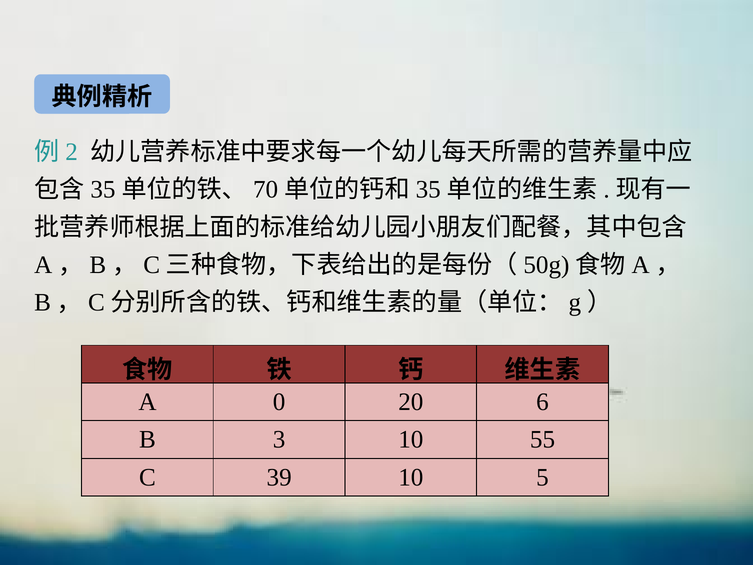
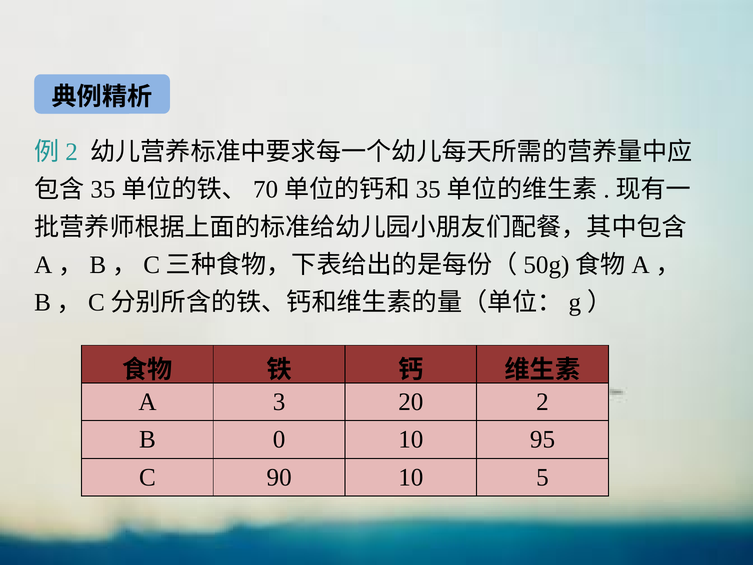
0: 0 -> 3
6: 6 -> 2
3: 3 -> 0
55: 55 -> 95
39: 39 -> 90
